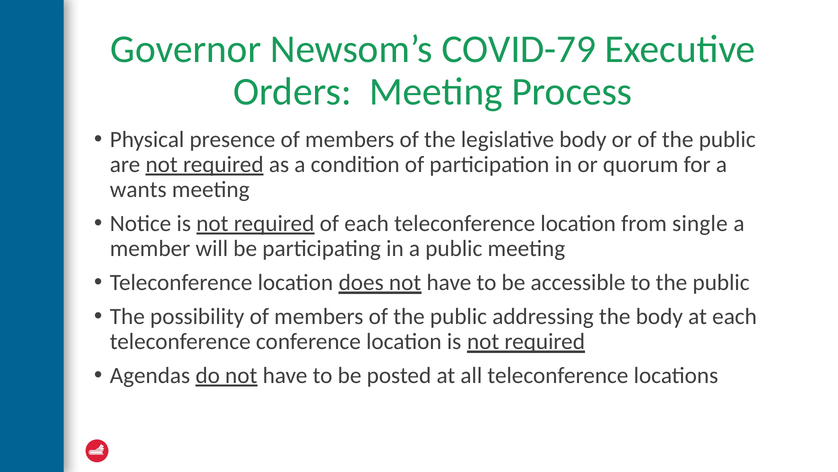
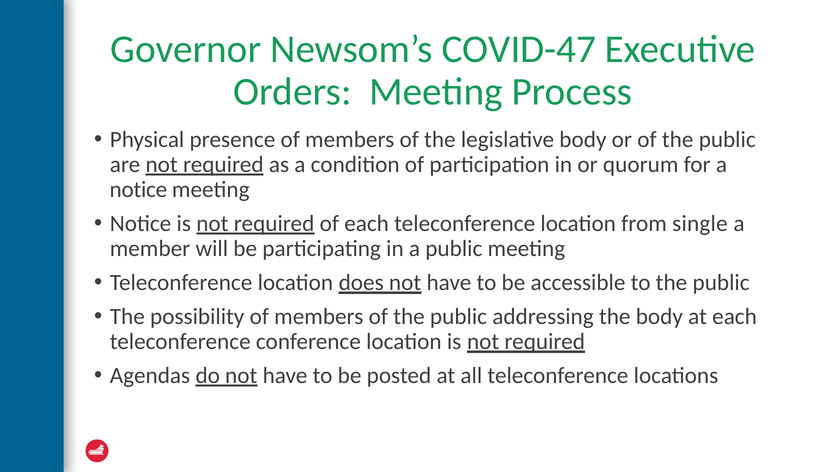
COVID-79: COVID-79 -> COVID-47
wants at (138, 189): wants -> notice
